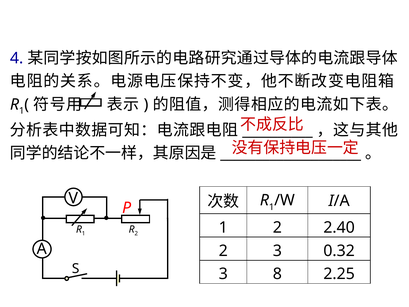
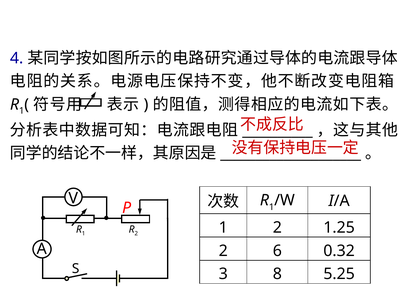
2.40: 2.40 -> 1.25
2 3: 3 -> 6
2.25: 2.25 -> 5.25
